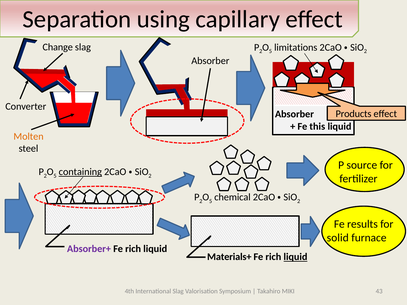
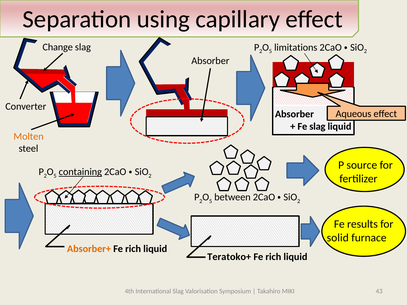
Products: Products -> Aqueous
Fe this: this -> slag
chemical: chemical -> between
Absorber+ colour: purple -> orange
Materials+: Materials+ -> Teratoko+
liquid at (295, 257) underline: present -> none
